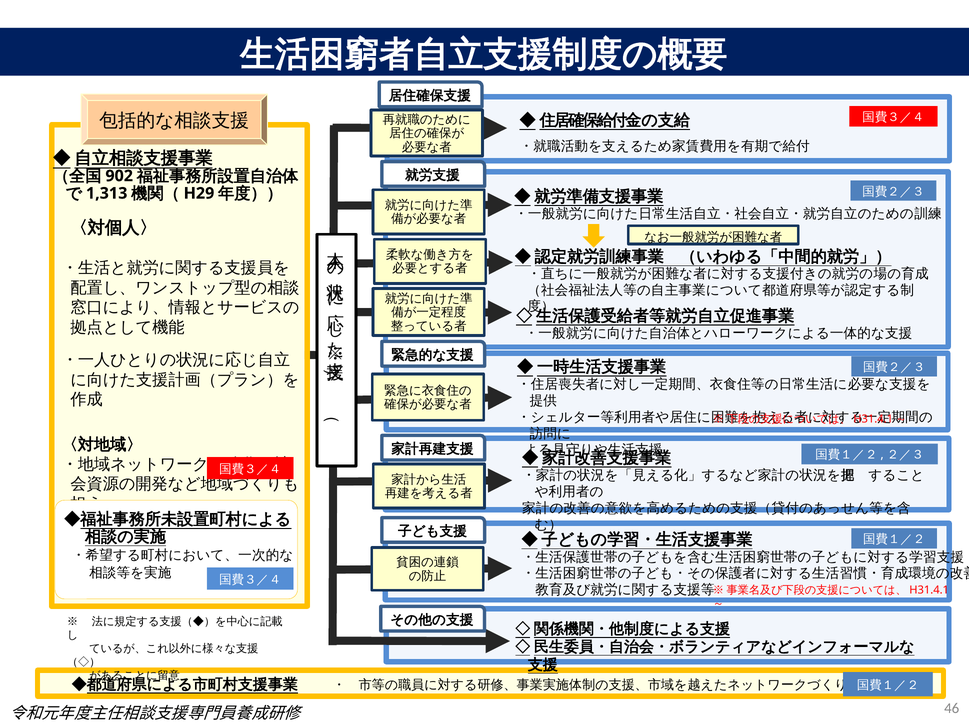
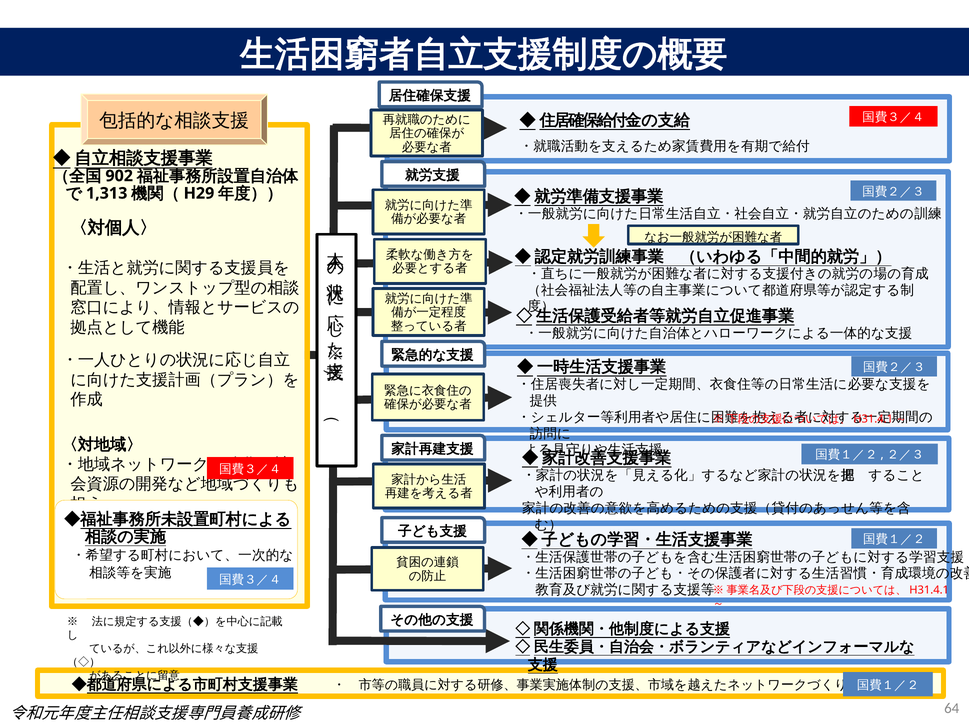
46: 46 -> 64
